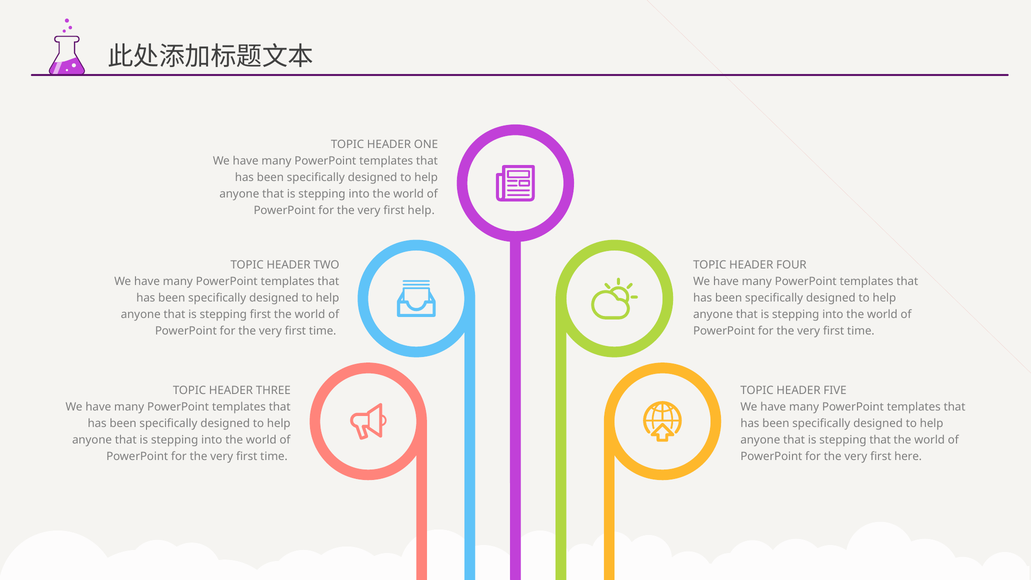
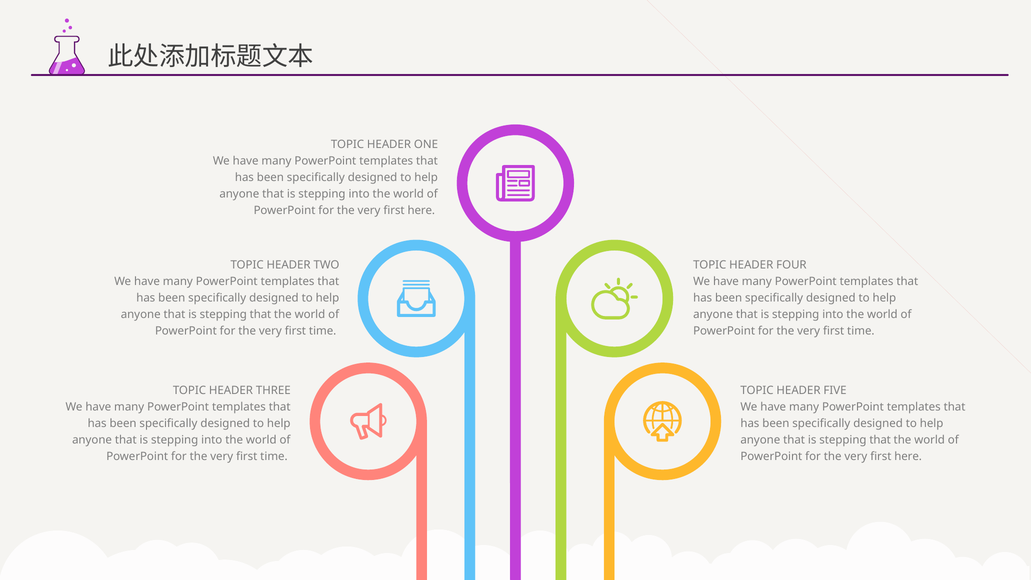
help at (421, 210): help -> here
first at (260, 314): first -> that
